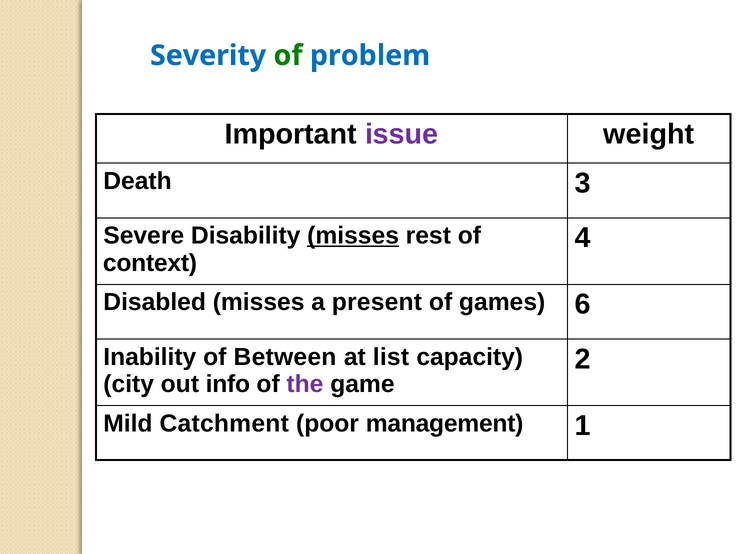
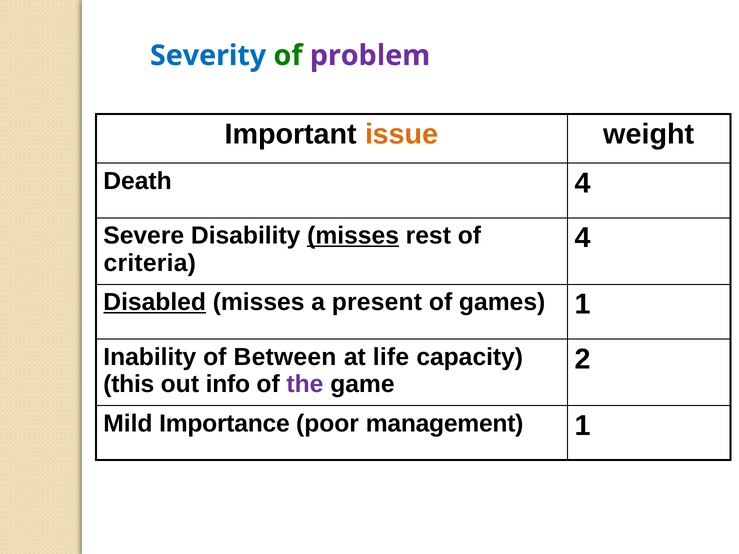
problem colour: blue -> purple
issue colour: purple -> orange
Death 3: 3 -> 4
context: context -> criteria
Disabled underline: none -> present
games 6: 6 -> 1
list: list -> life
city: city -> this
Catchment: Catchment -> Importance
